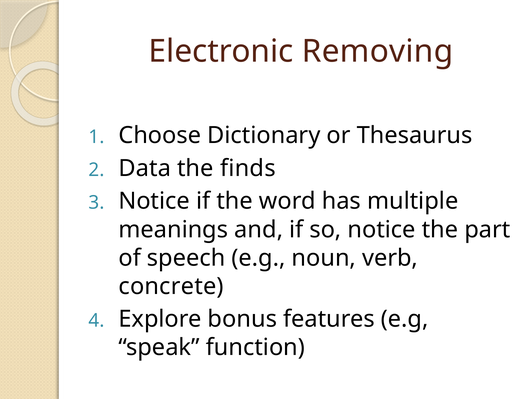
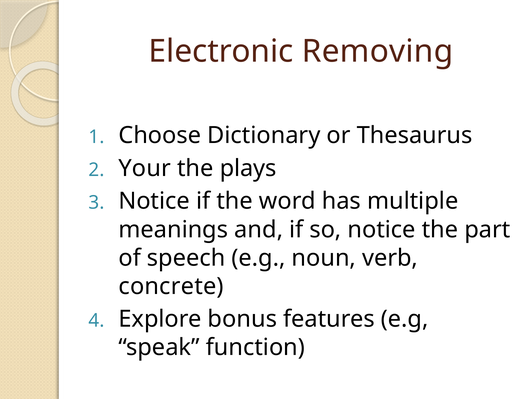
Data: Data -> Your
finds: finds -> plays
